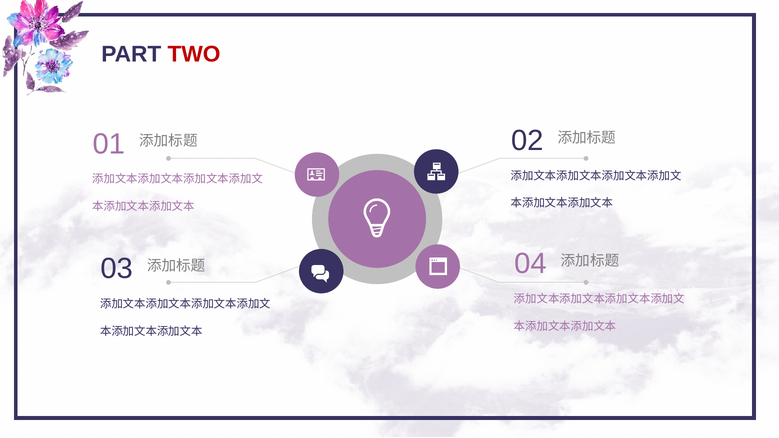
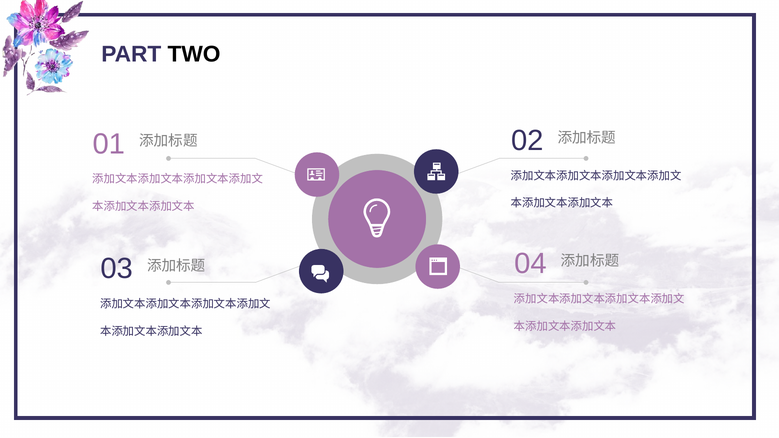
TWO colour: red -> black
